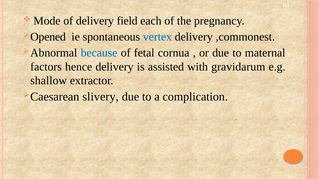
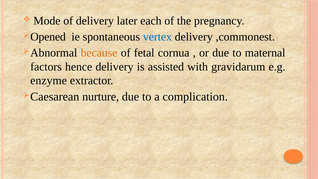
field: field -> later
because colour: blue -> orange
shallow: shallow -> enzyme
slivery: slivery -> nurture
